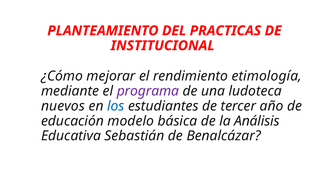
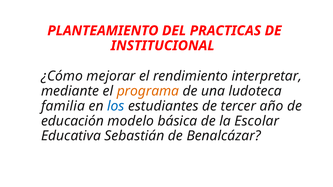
etimología: etimología -> interpretar
programa colour: purple -> orange
nuevos: nuevos -> familia
Análisis: Análisis -> Escolar
